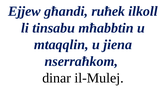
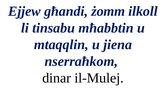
ruħek: ruħek -> żomm
